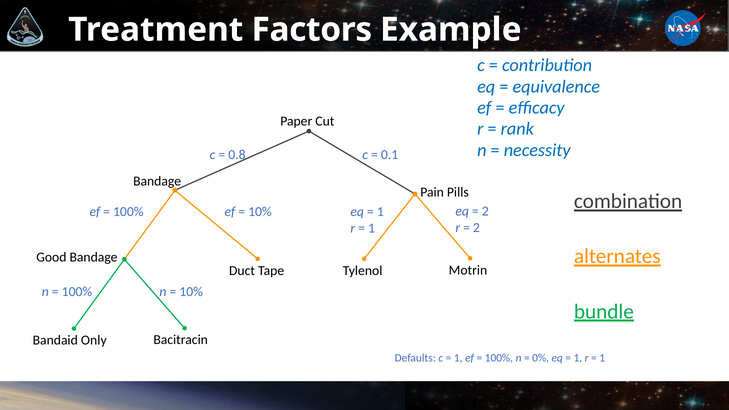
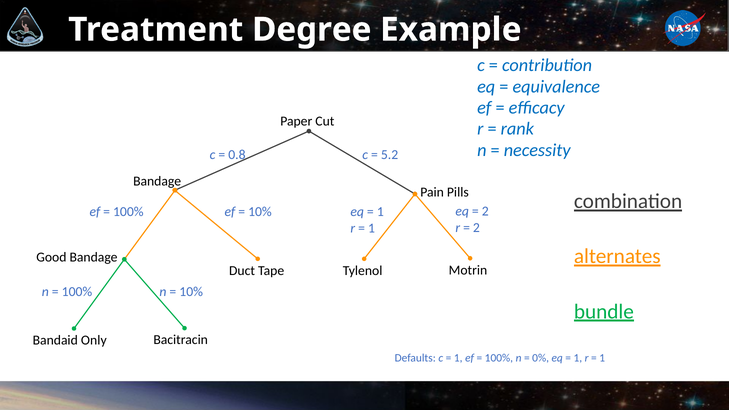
Factors: Factors -> Degree
0.1: 0.1 -> 5.2
